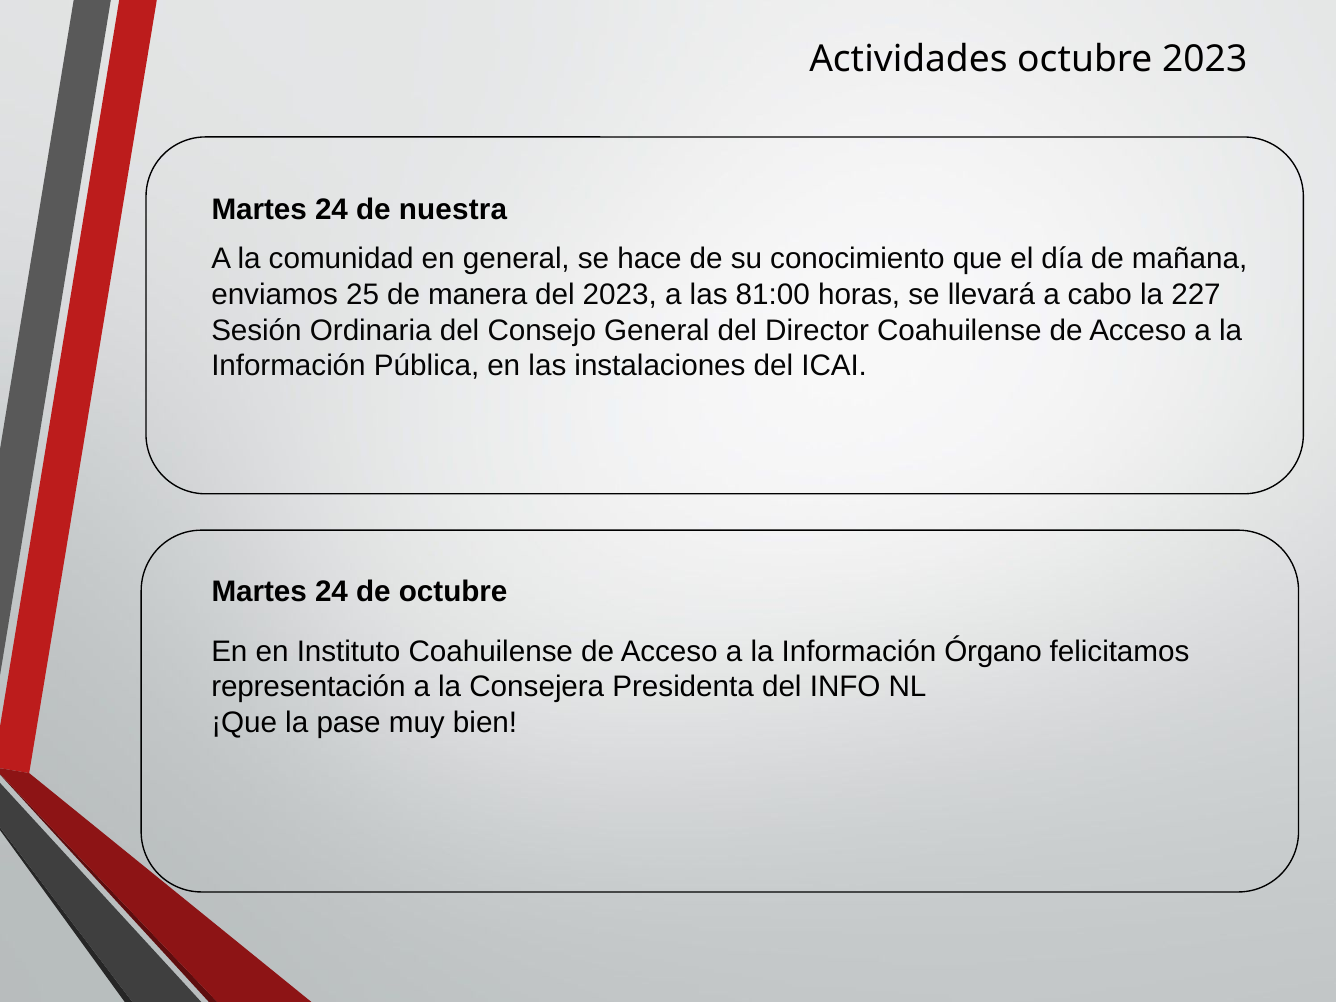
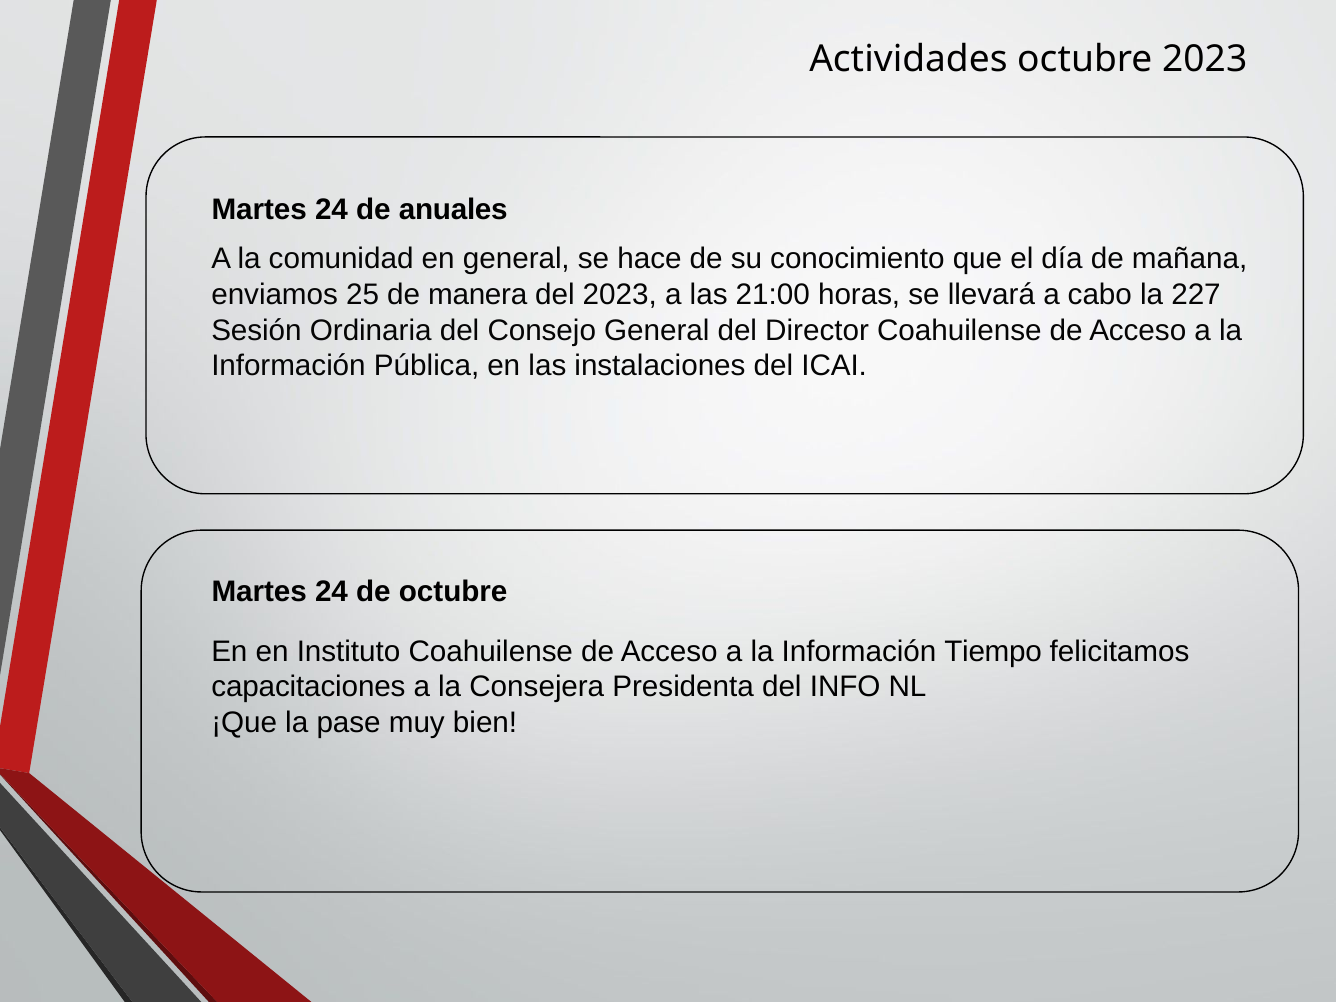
nuestra: nuestra -> anuales
81:00: 81:00 -> 21:00
Órgano: Órgano -> Tiempo
representación: representación -> capacitaciones
